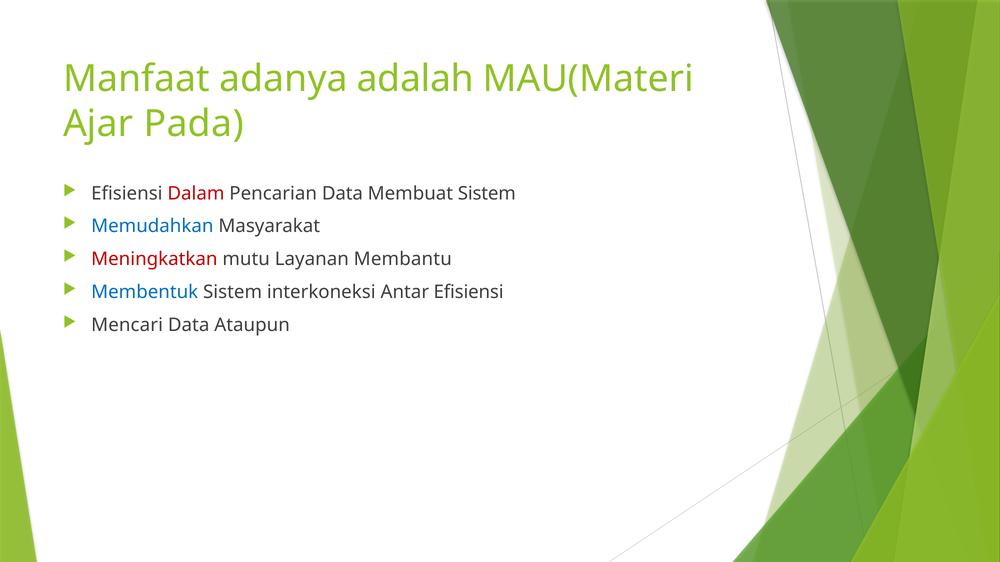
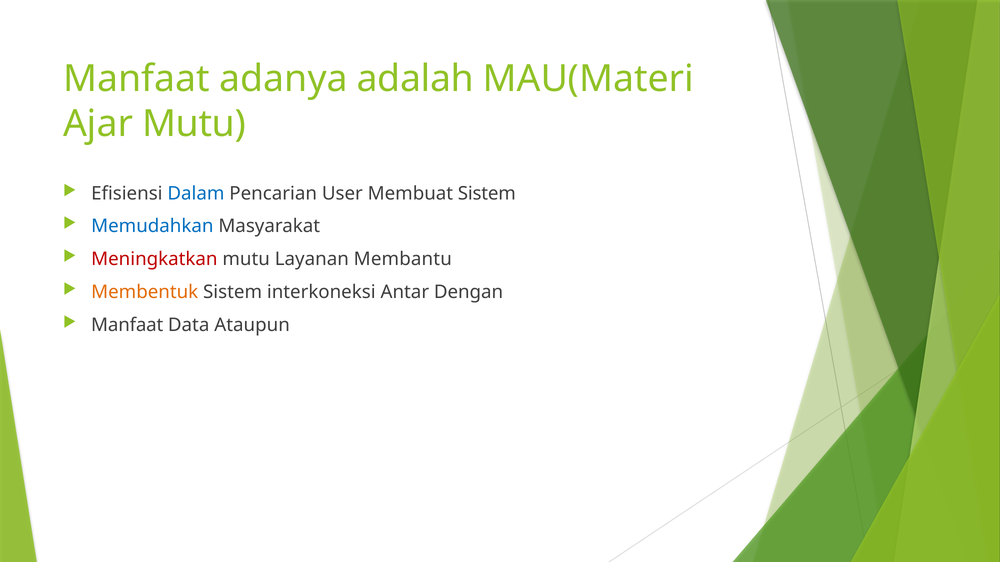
Ajar Pada: Pada -> Mutu
Dalam colour: red -> blue
Pencarian Data: Data -> User
Membentuk colour: blue -> orange
Antar Efisiensi: Efisiensi -> Dengan
Mencari at (127, 325): Mencari -> Manfaat
